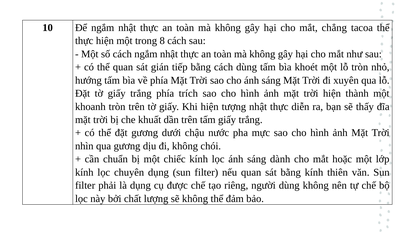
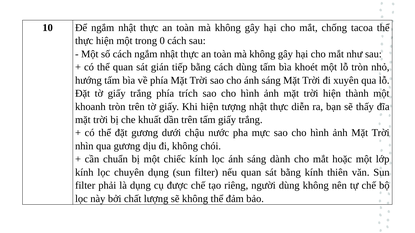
chẳng: chẳng -> chống
8: 8 -> 0
